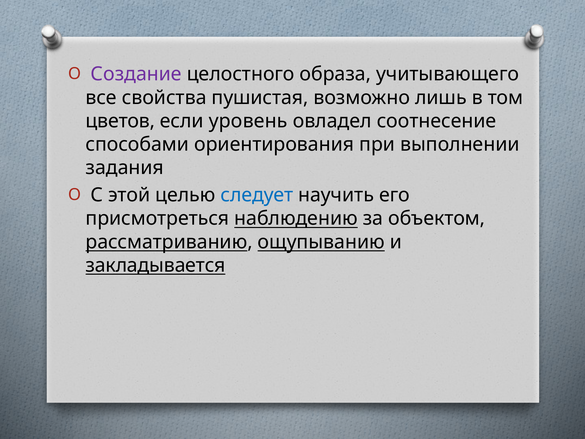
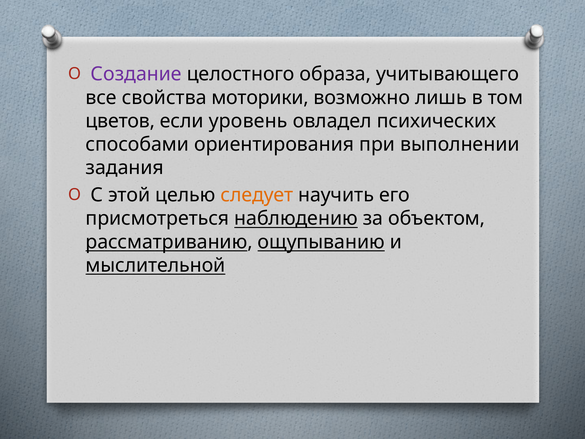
пушистая: пушистая -> моторики
соотнесение: соотнесение -> психических
следует colour: blue -> orange
закладывается: закладывается -> мыслительной
